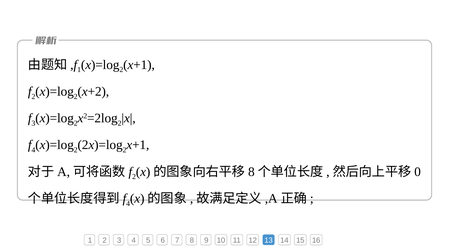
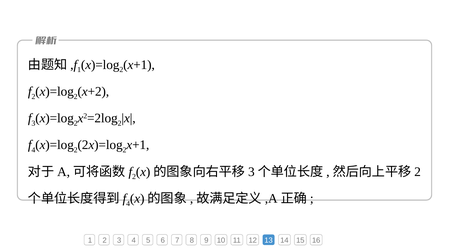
8 at (251, 172): 8 -> 3
0 at (418, 172): 0 -> 2
